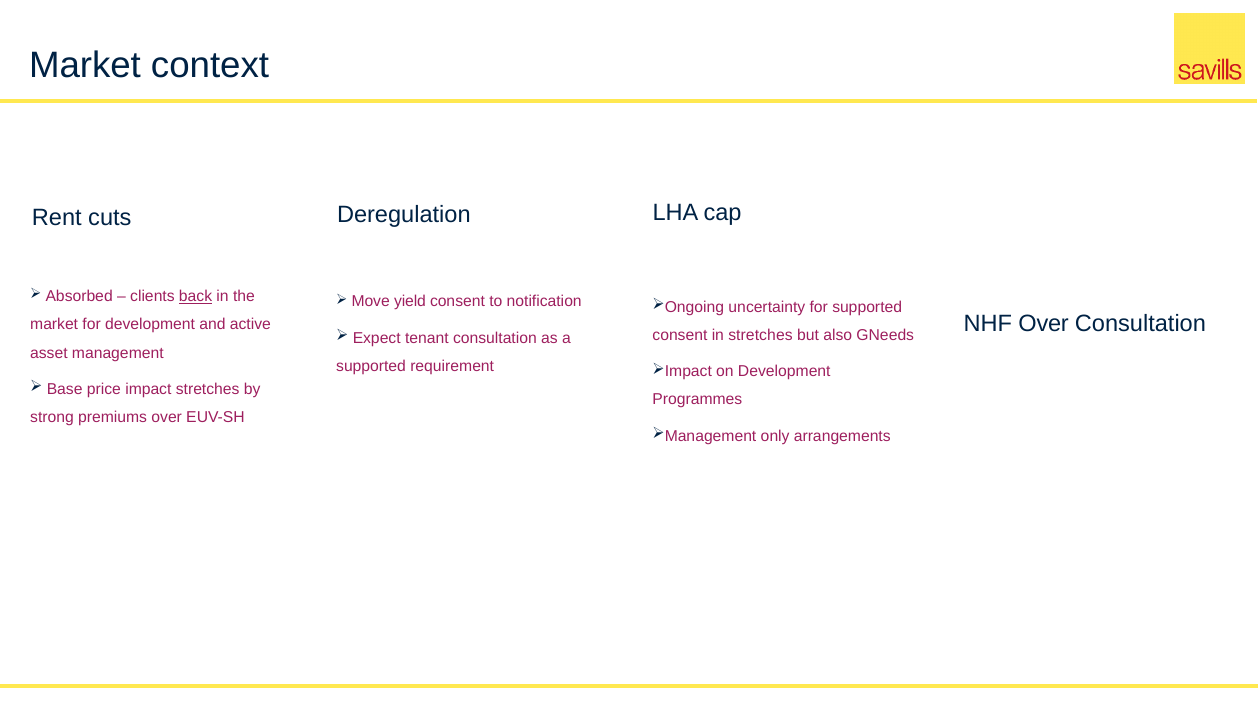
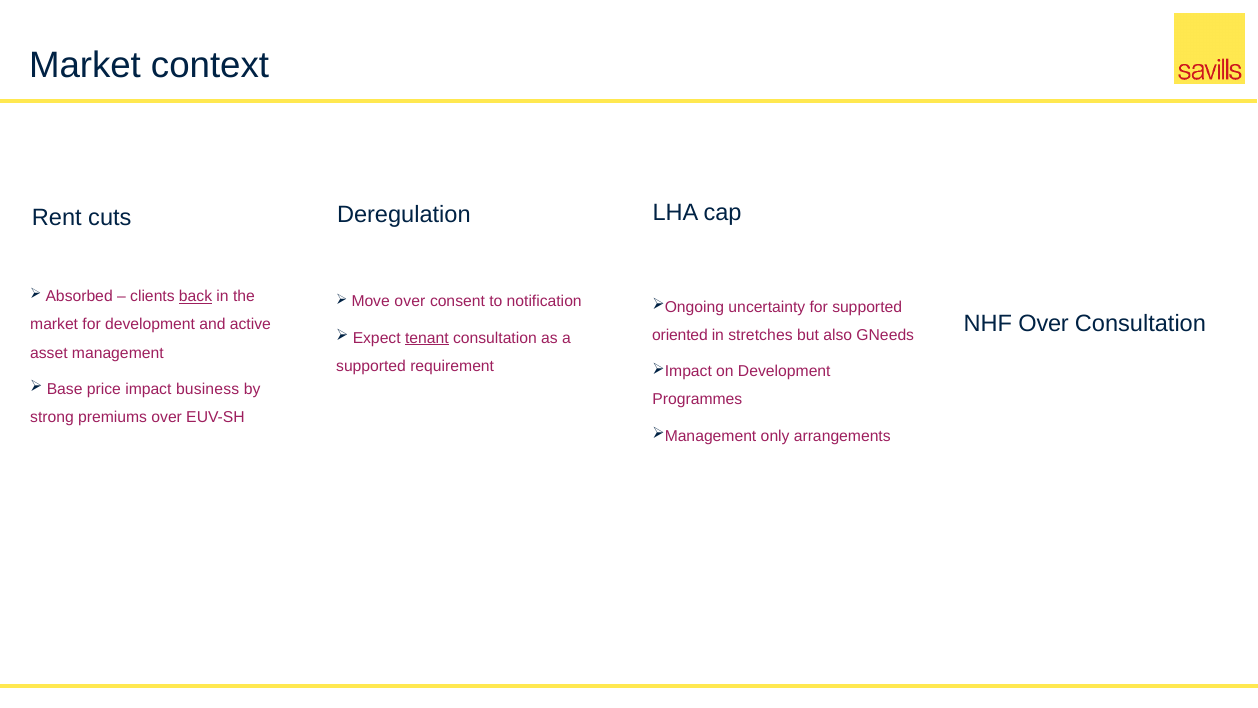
Move yield: yield -> over
consent at (680, 335): consent -> oriented
tenant underline: none -> present
impact stretches: stretches -> business
